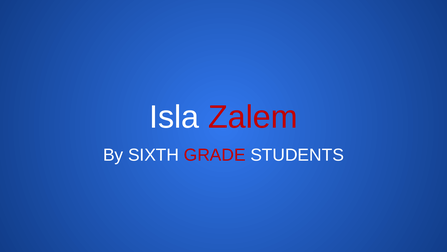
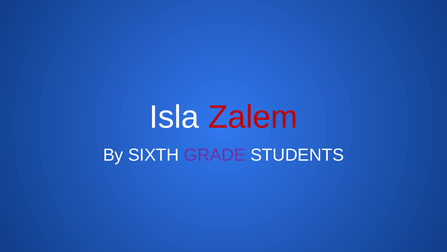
GRADE colour: red -> purple
